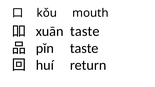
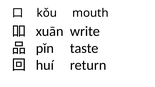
xuān taste: taste -> write
